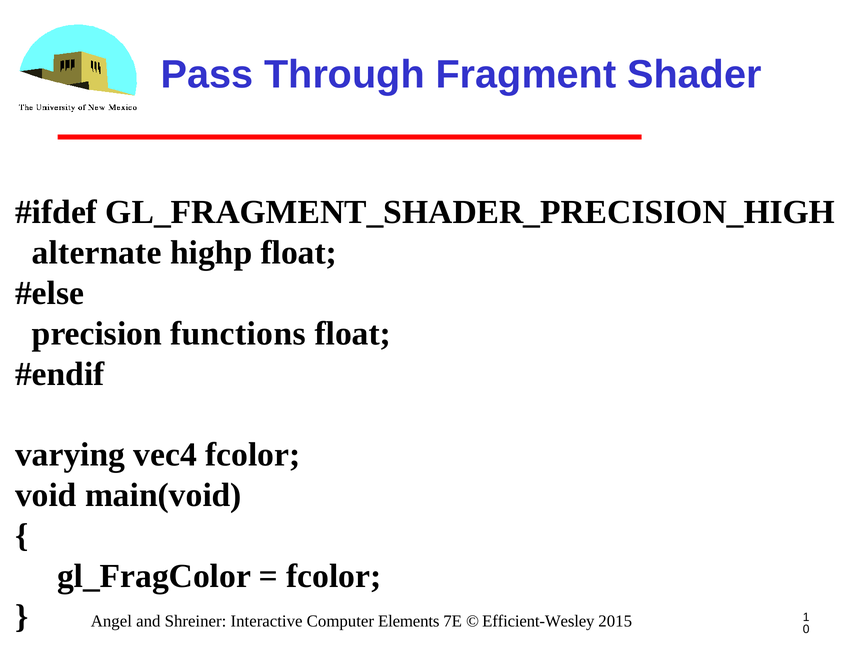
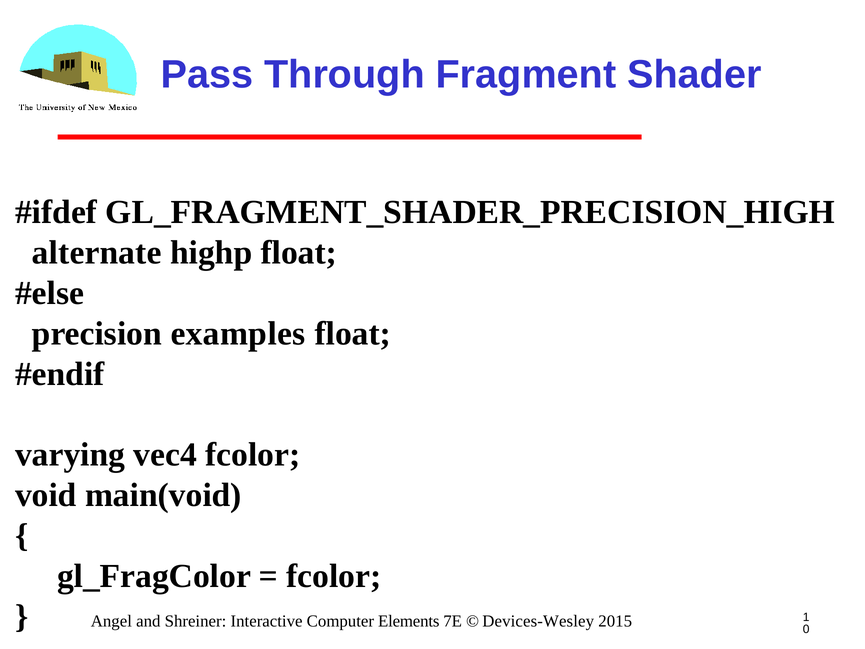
functions: functions -> examples
Efficient-Wesley: Efficient-Wesley -> Devices-Wesley
